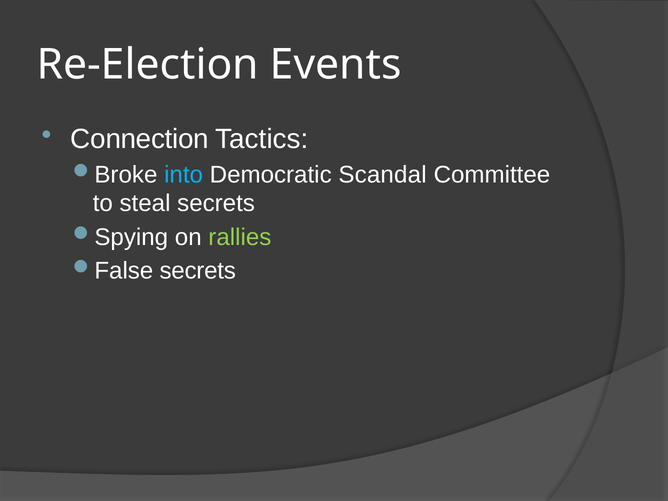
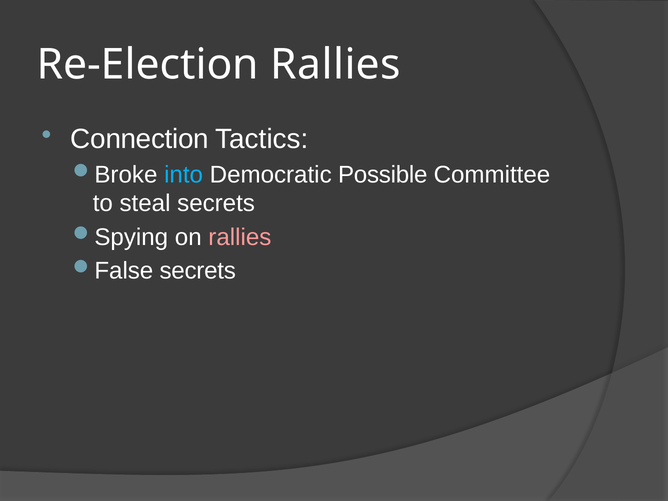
Re-Election Events: Events -> Rallies
Scandal: Scandal -> Possible
rallies at (240, 237) colour: light green -> pink
